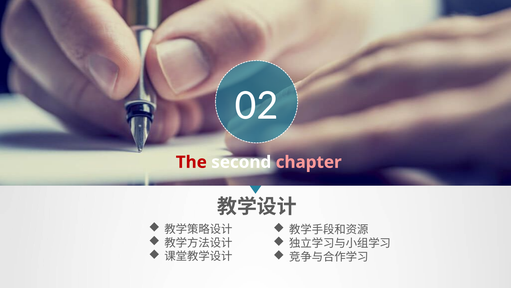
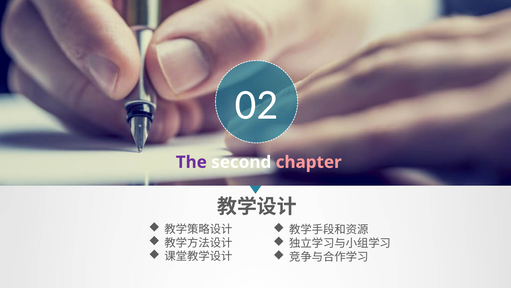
The colour: red -> purple
